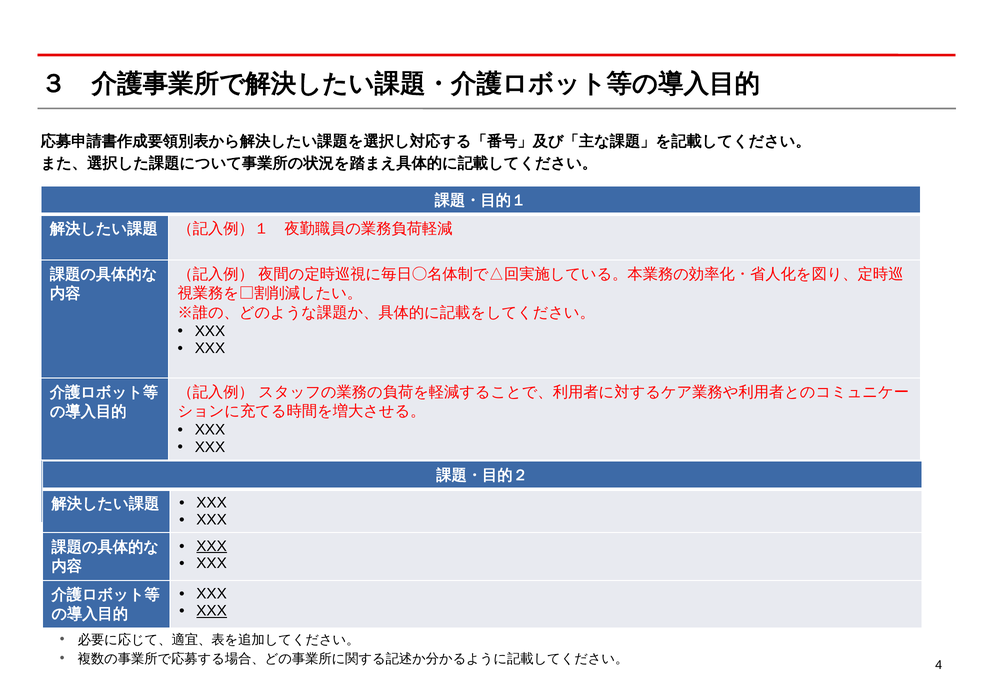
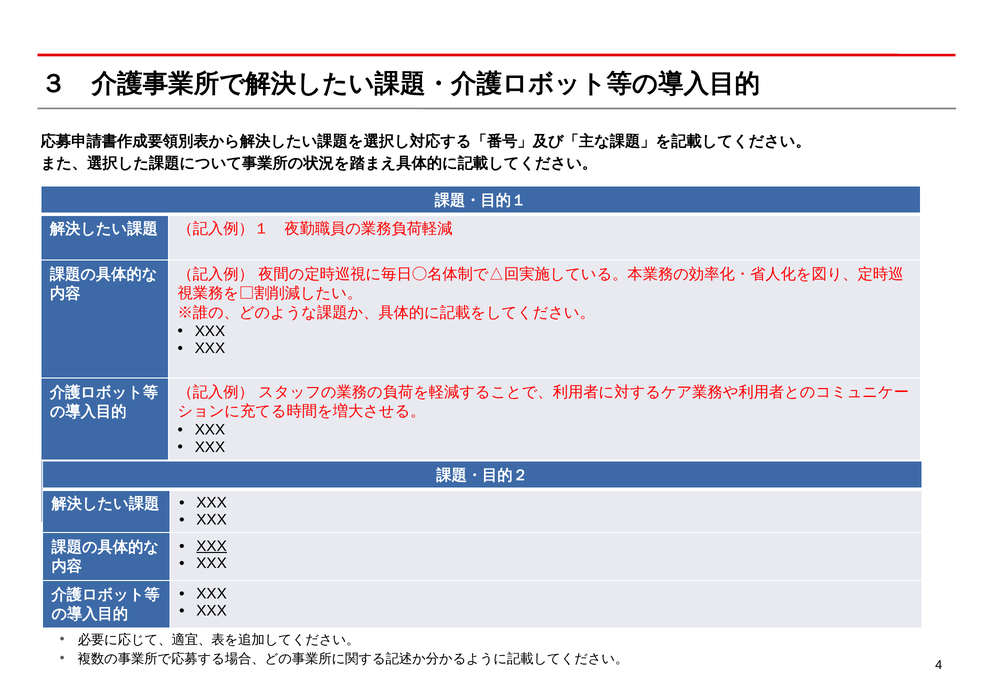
XXX at (212, 611) underline: present -> none
